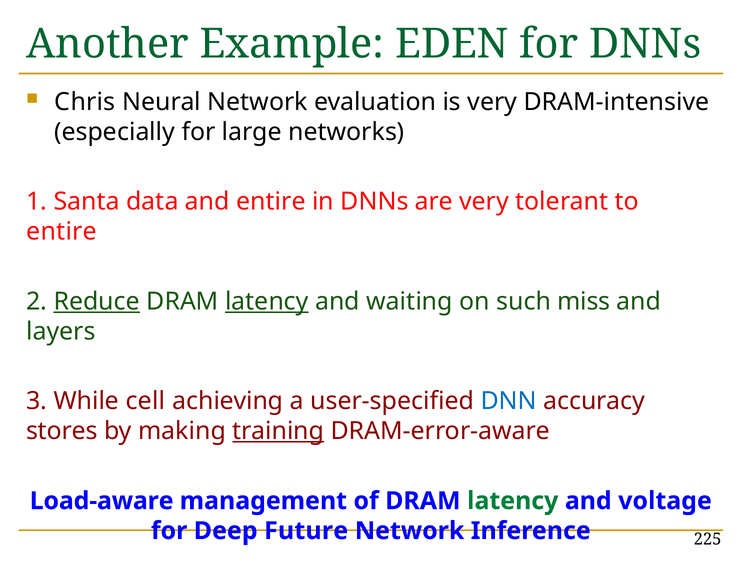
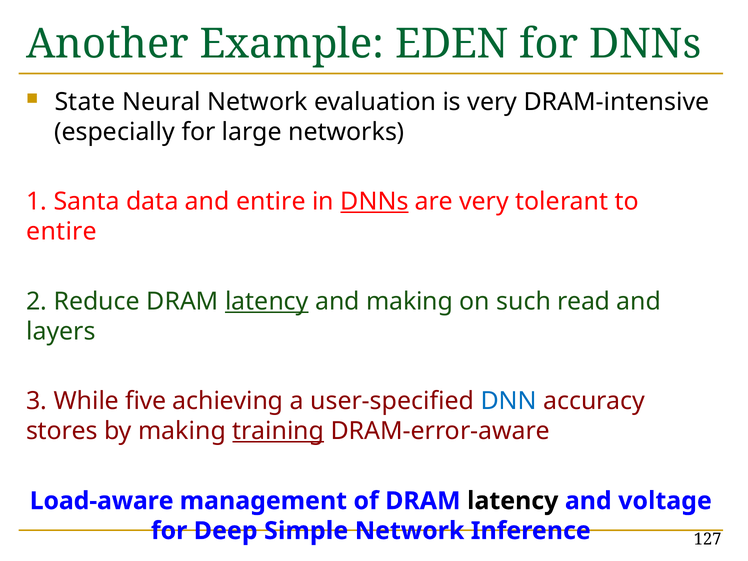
Chris: Chris -> State
DNNs at (374, 202) underline: none -> present
Reduce underline: present -> none
and waiting: waiting -> making
miss: miss -> read
cell: cell -> five
latency at (513, 501) colour: green -> black
Future: Future -> Simple
225: 225 -> 127
